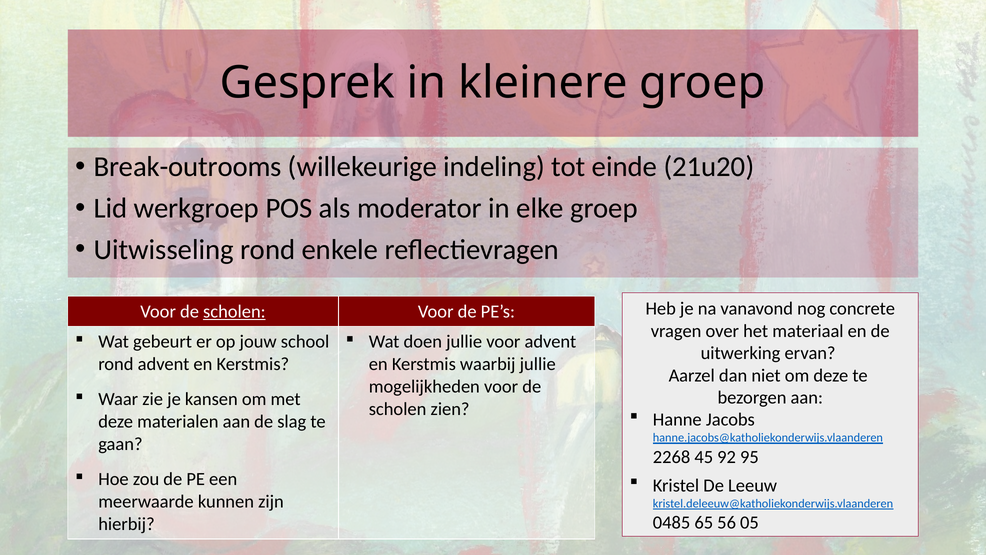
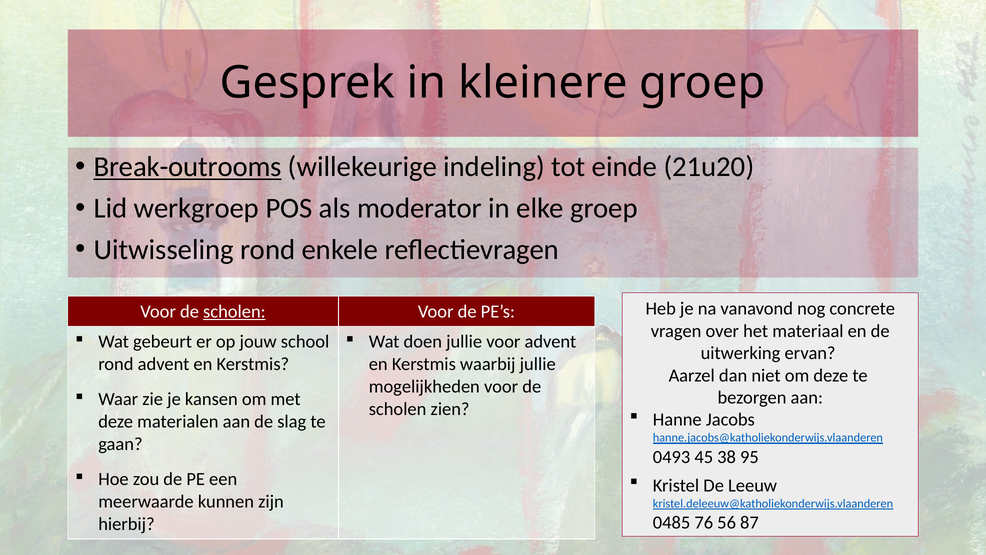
Break-outrooms underline: none -> present
2268: 2268 -> 0493
92: 92 -> 38
65: 65 -> 76
05: 05 -> 87
